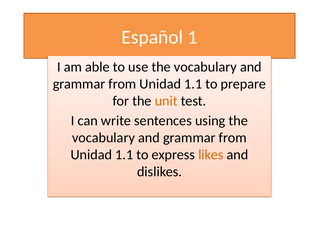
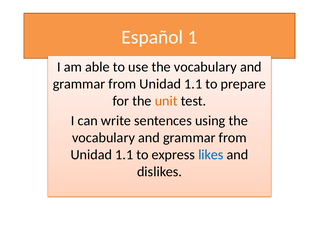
likes colour: orange -> blue
